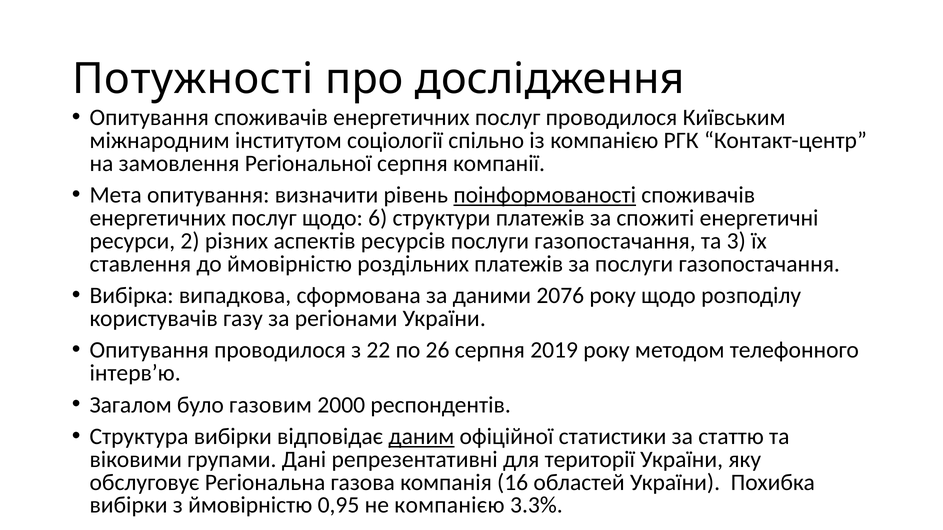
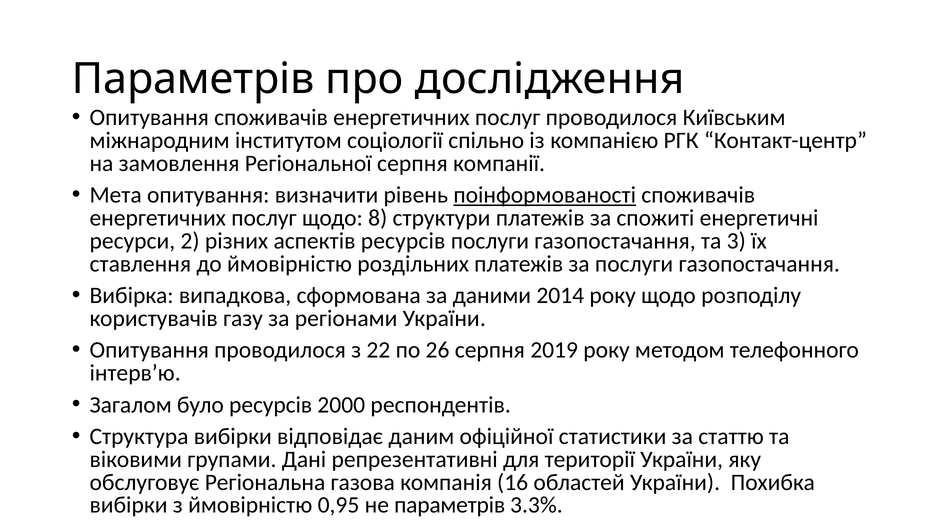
Потужності at (193, 79): Потужності -> Параметрів
6: 6 -> 8
2076: 2076 -> 2014
було газовим: газовим -> ресурсів
даним underline: present -> none
не компанією: компанією -> параметрів
